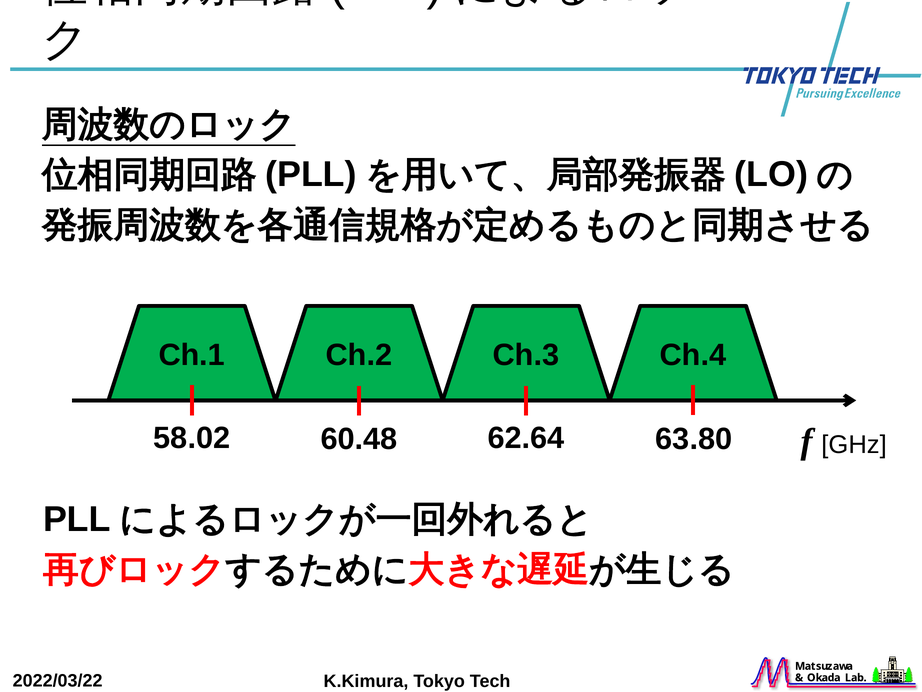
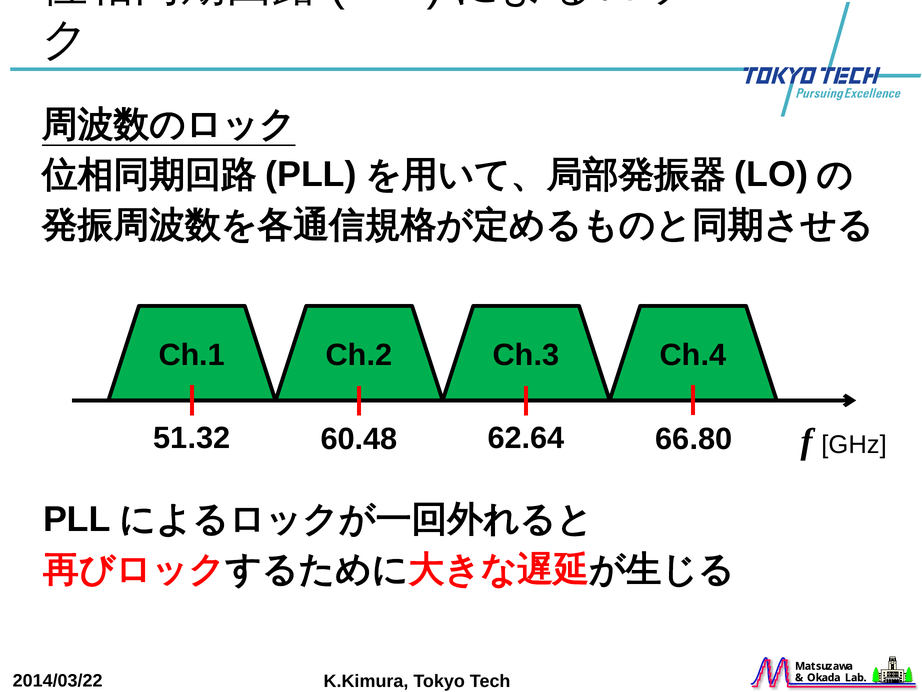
58.02: 58.02 -> 51.32
63.80: 63.80 -> 66.80
2022/03/22: 2022/03/22 -> 2014/03/22
